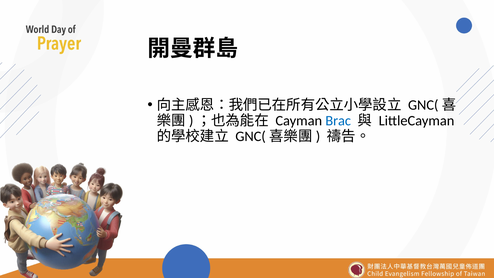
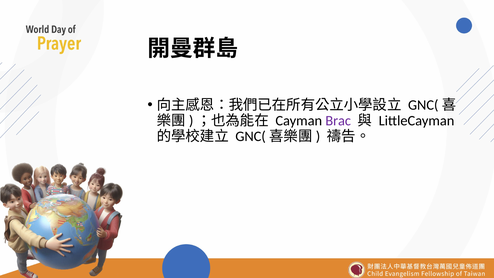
Brac colour: blue -> purple
